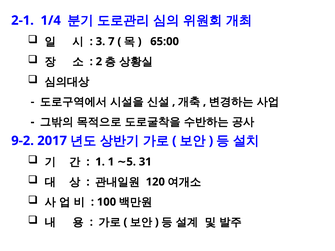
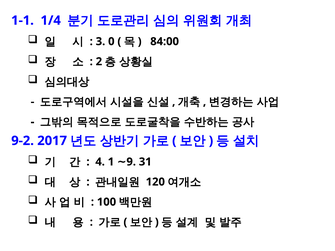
2-1: 2-1 -> 1-1
7: 7 -> 0
65:00: 65:00 -> 84:00
1 at (100, 162): 1 -> 4
5: 5 -> 9
